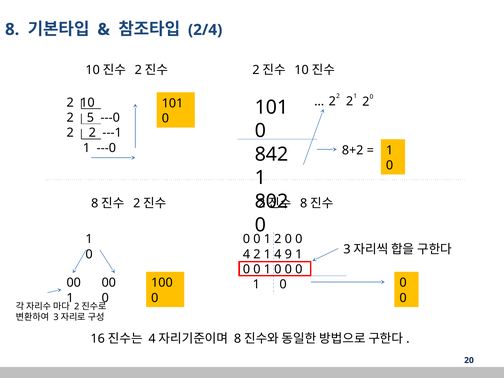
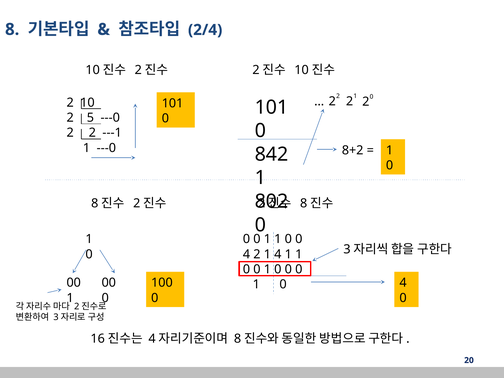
0 1 2: 2 -> 1
4 9: 9 -> 1
0 at (403, 283): 0 -> 4
